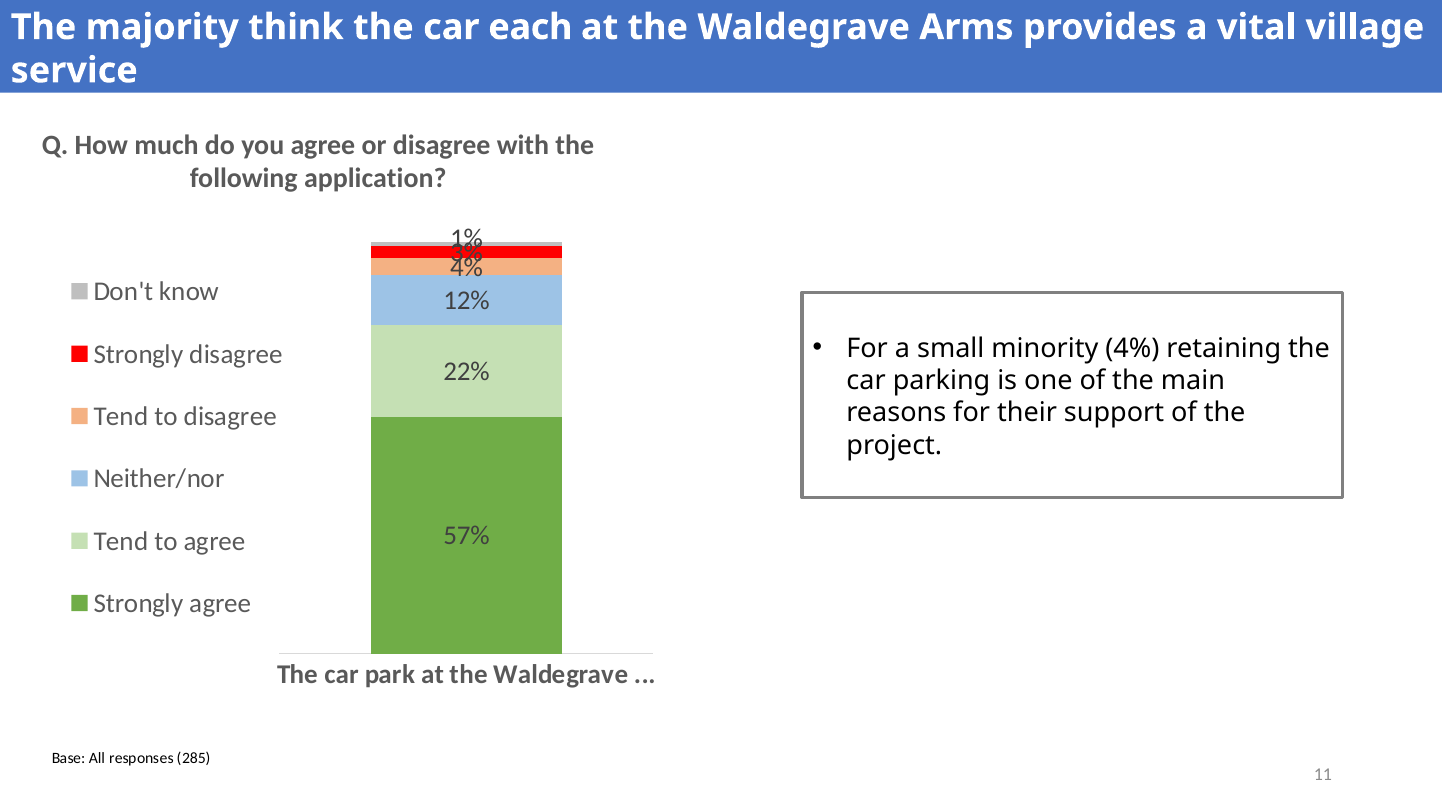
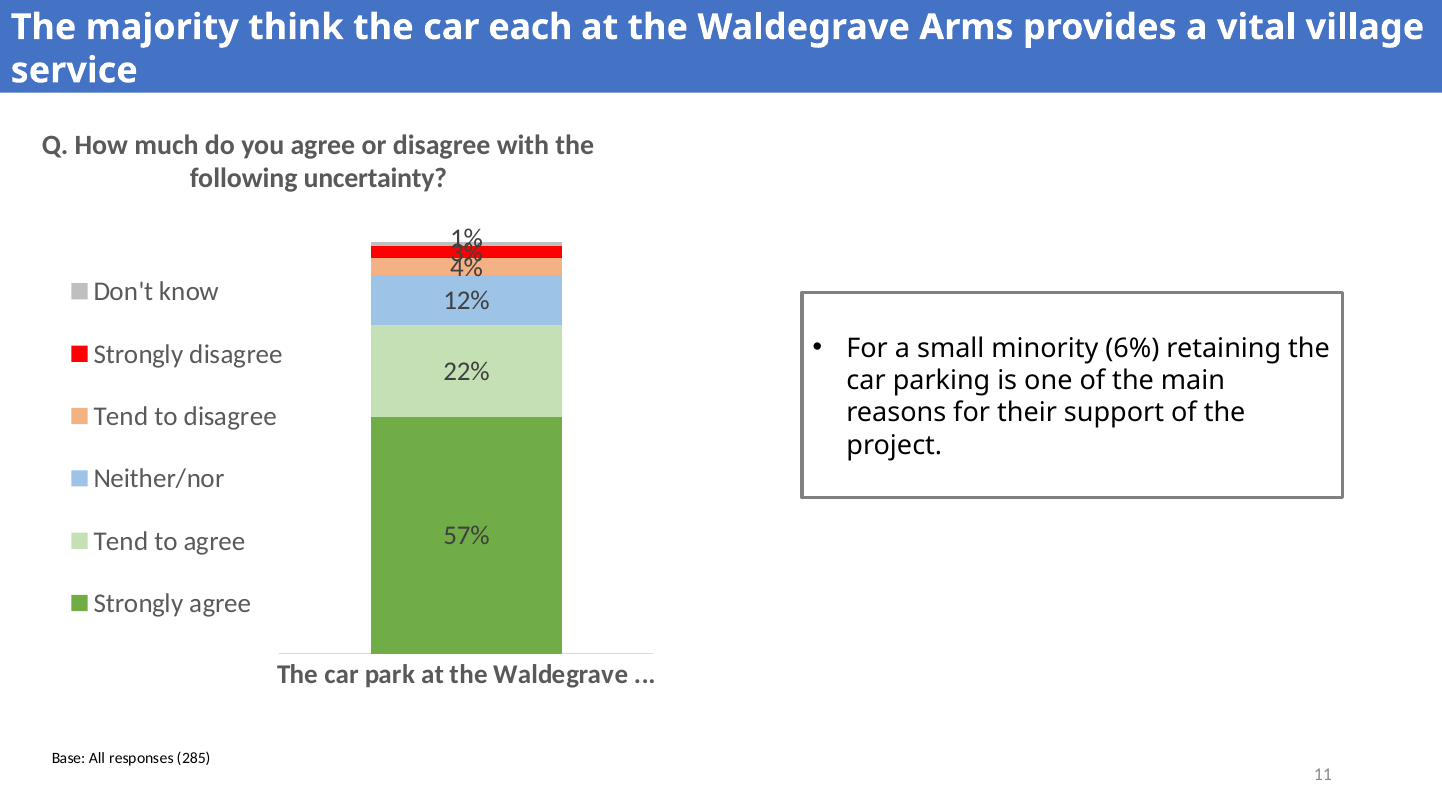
application: application -> uncertainty
minority 4%: 4% -> 6%
